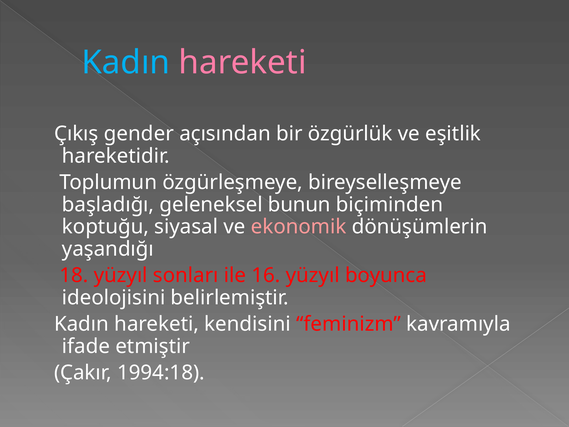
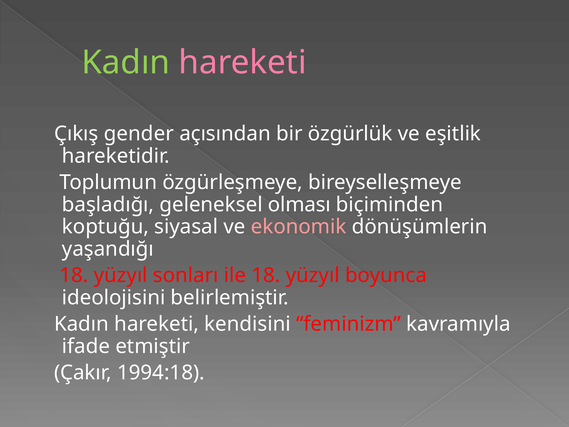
Kadın at (126, 62) colour: light blue -> light green
bunun: bunun -> olması
ile 16: 16 -> 18
